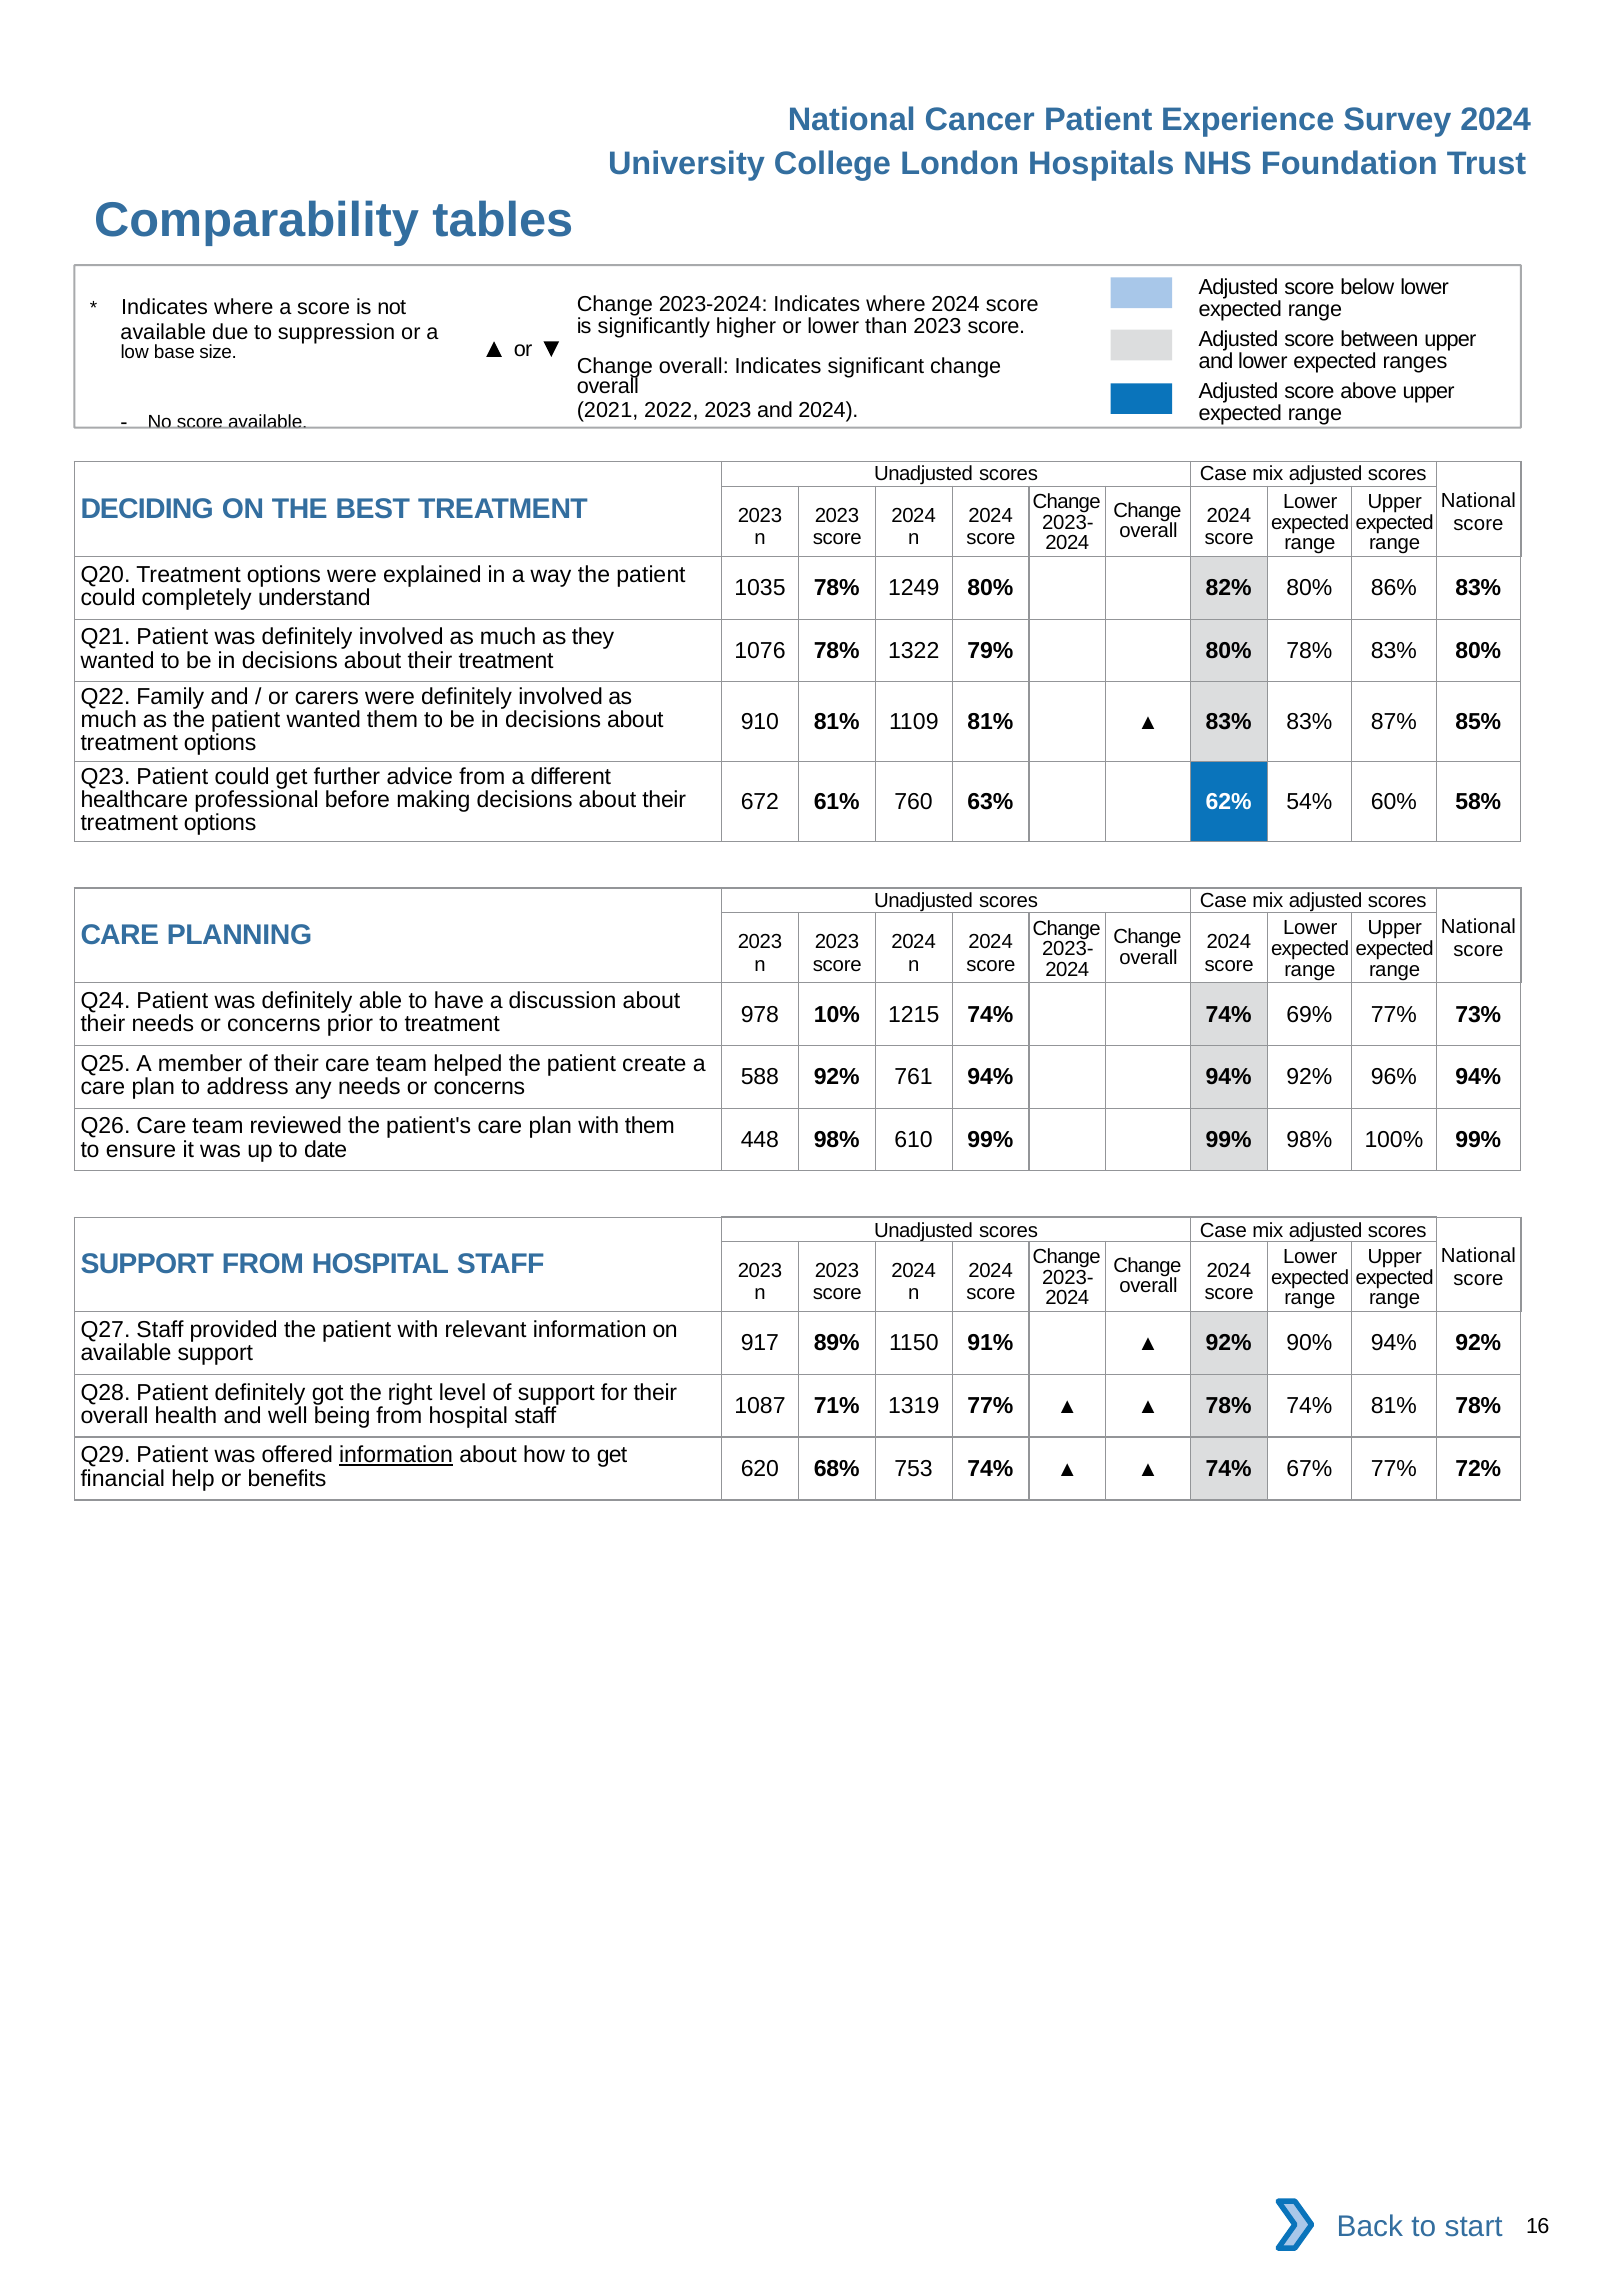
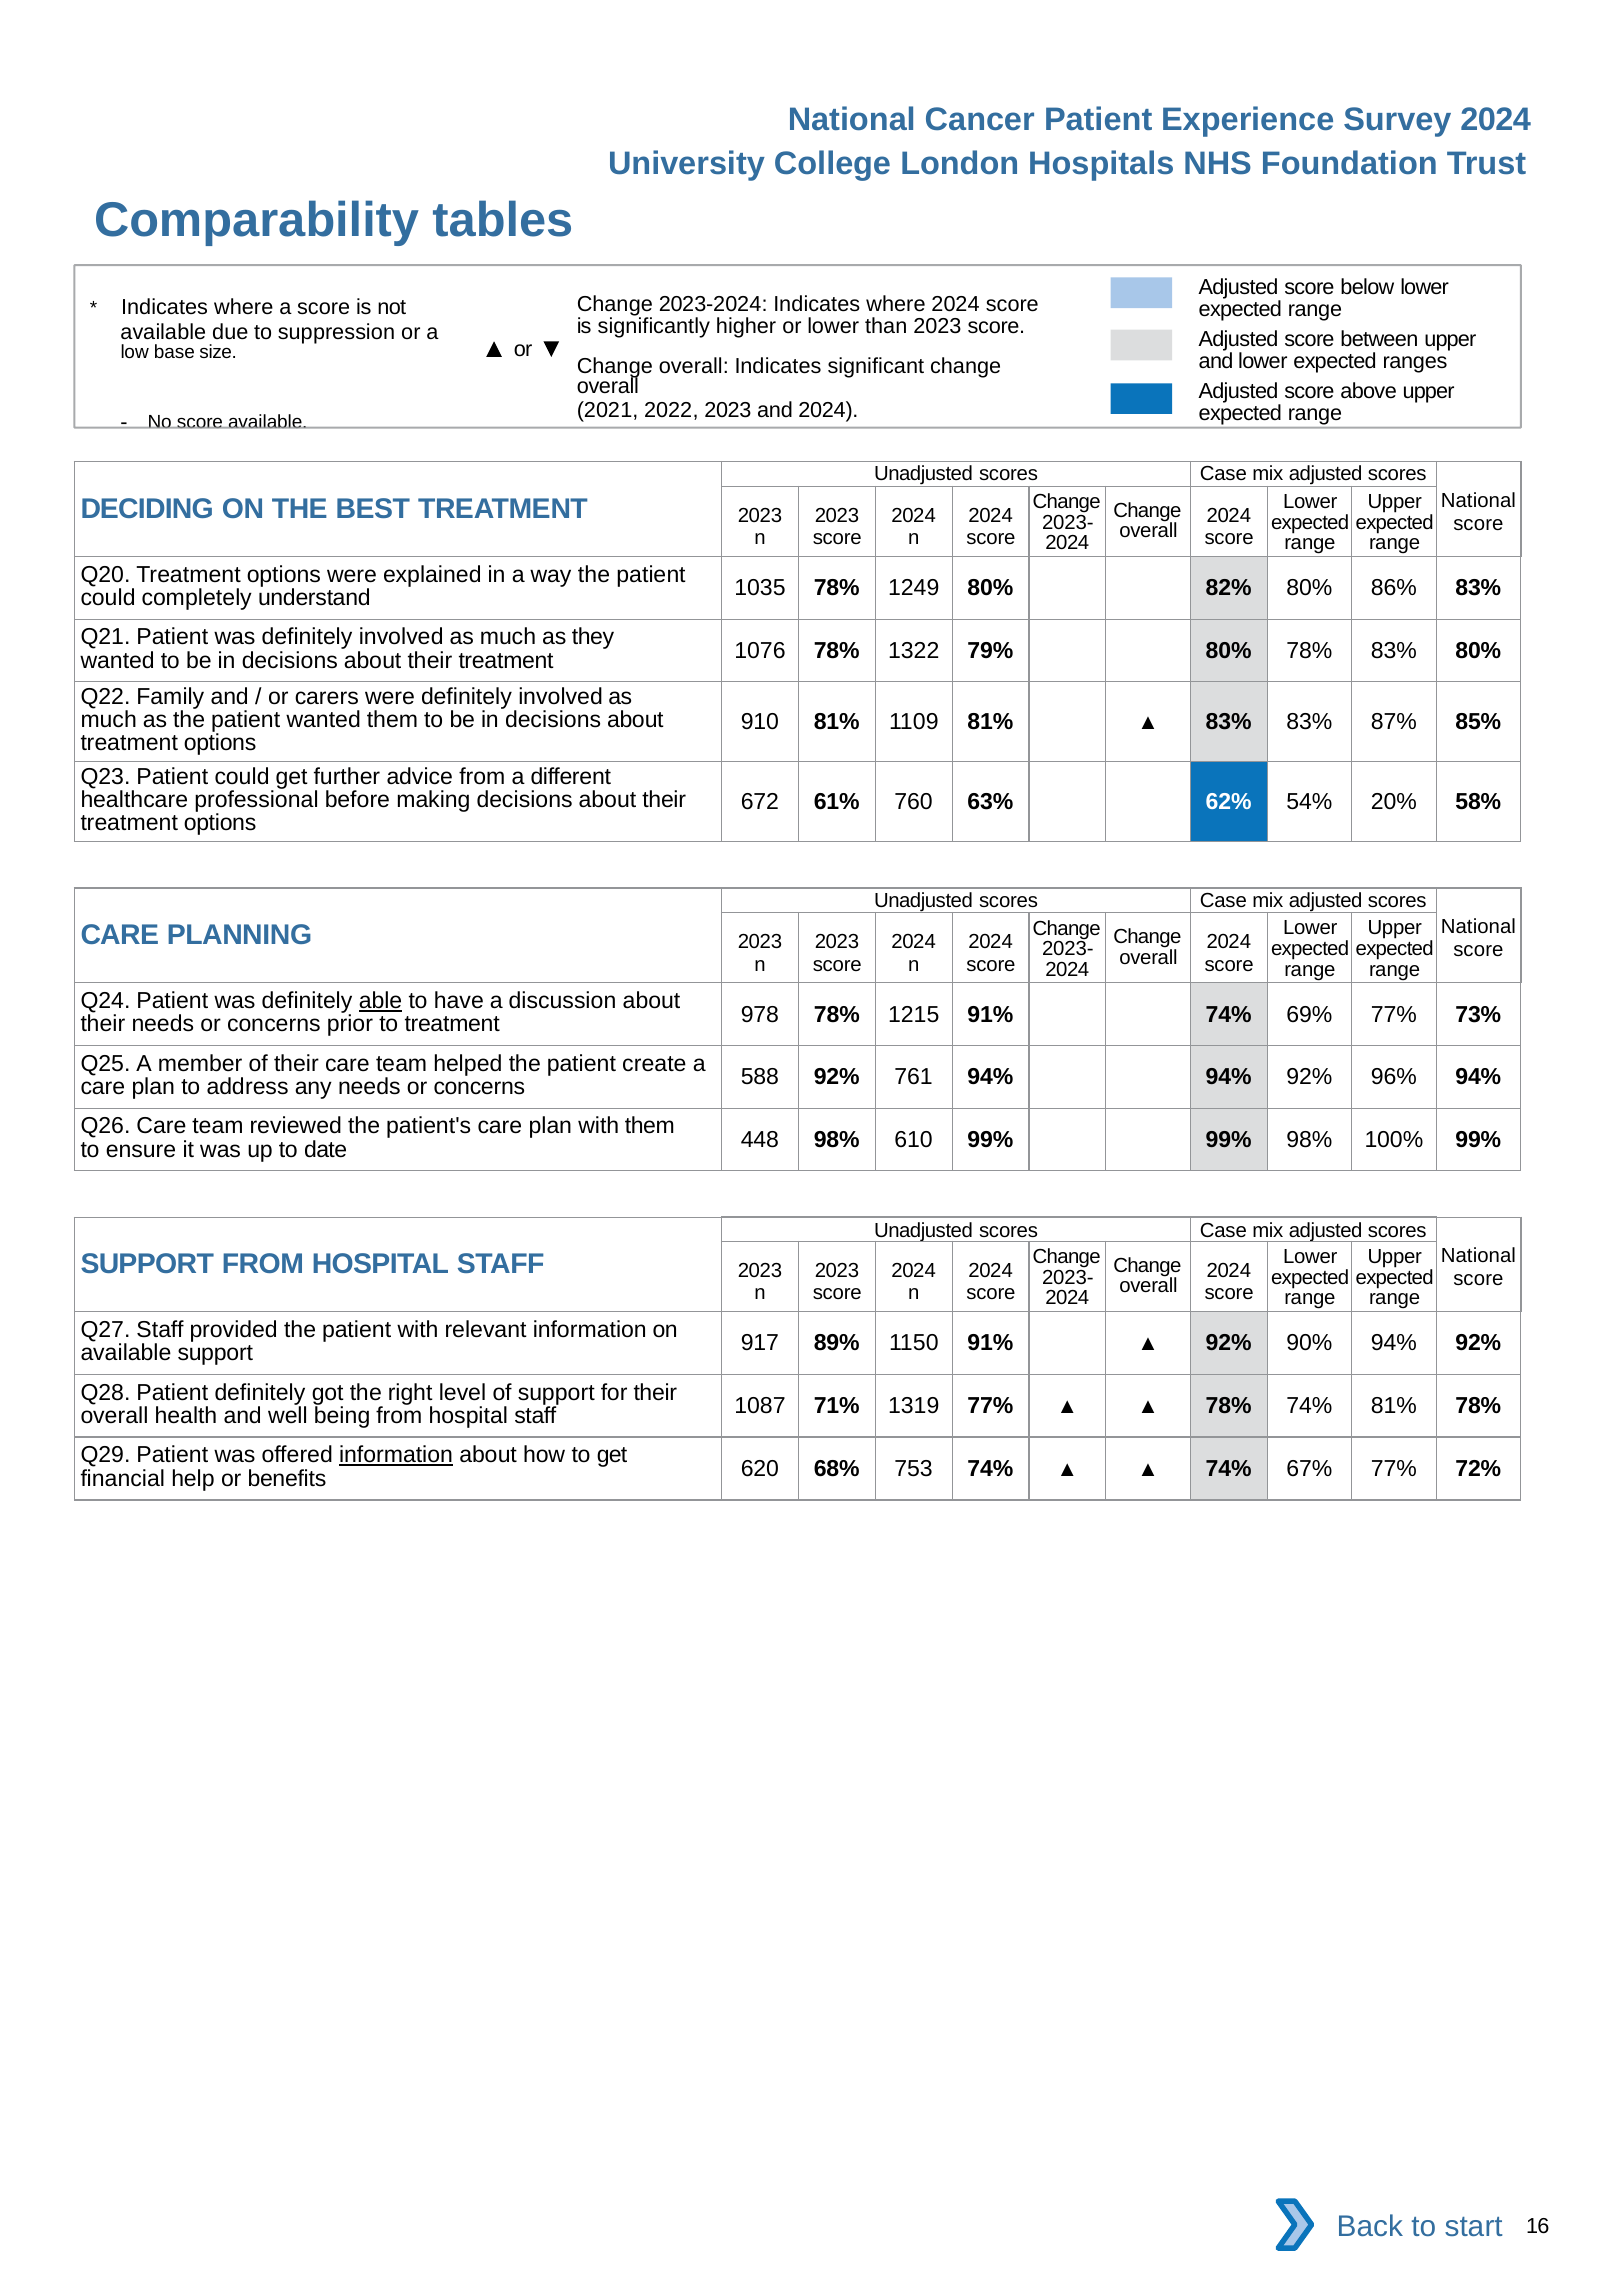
60%: 60% -> 20%
able underline: none -> present
978 10%: 10% -> 78%
1215 74%: 74% -> 91%
